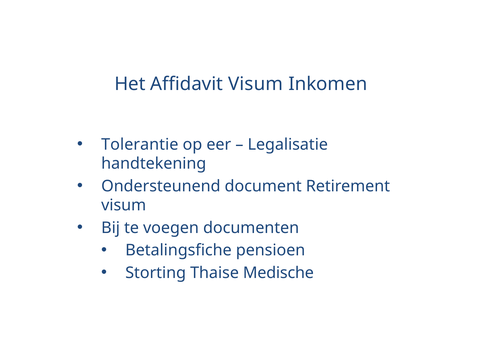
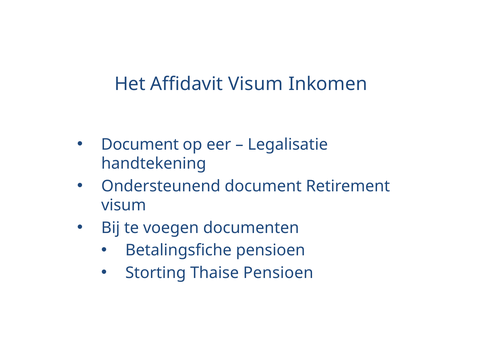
Tolerantie at (140, 145): Tolerantie -> Document
Thaise Medische: Medische -> Pensioen
